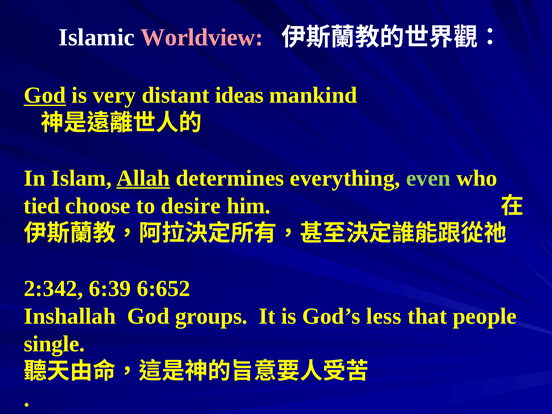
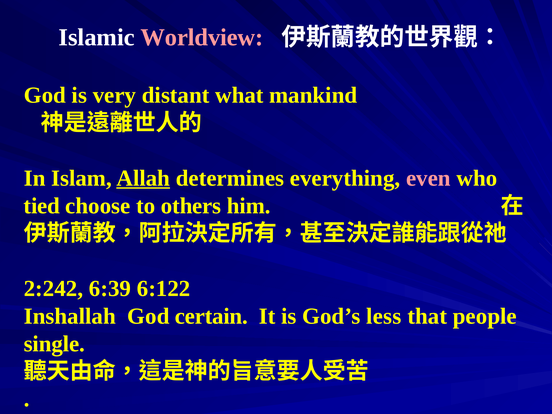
God at (45, 95) underline: present -> none
ideas: ideas -> what
even colour: light green -> pink
desire: desire -> others
2:342: 2:342 -> 2:242
6:652: 6:652 -> 6:122
groups: groups -> certain
